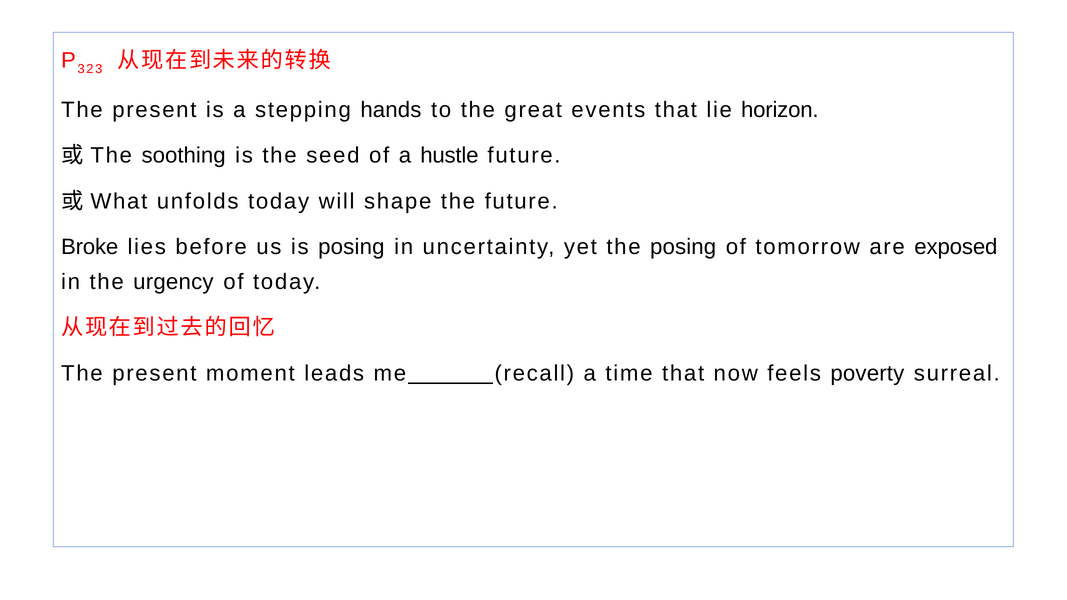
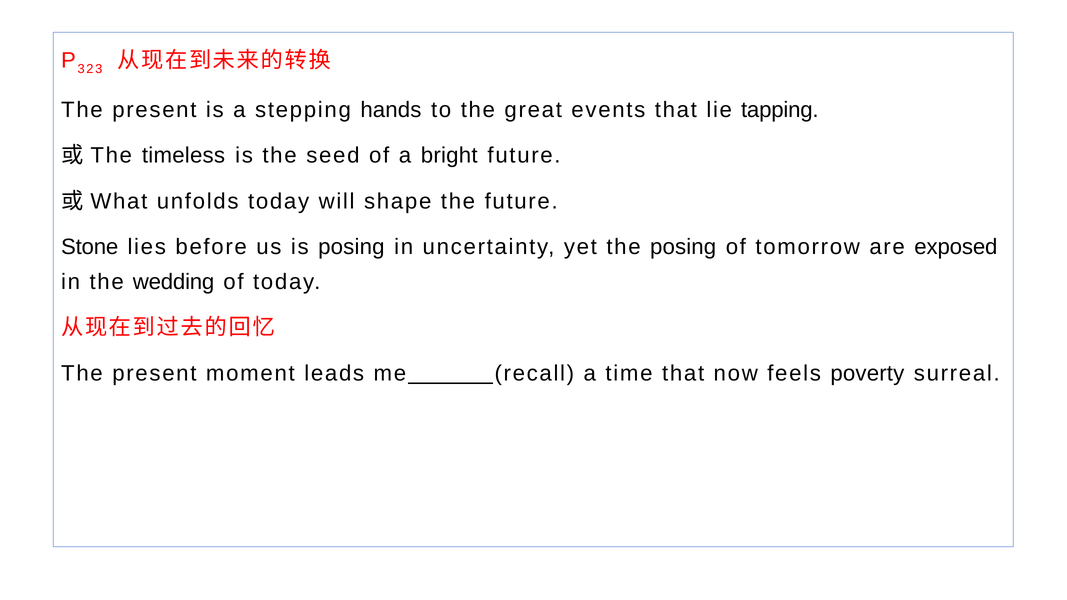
horizon: horizon -> tapping
soothing: soothing -> timeless
hustle: hustle -> bright
Broke: Broke -> Stone
urgency: urgency -> wedding
